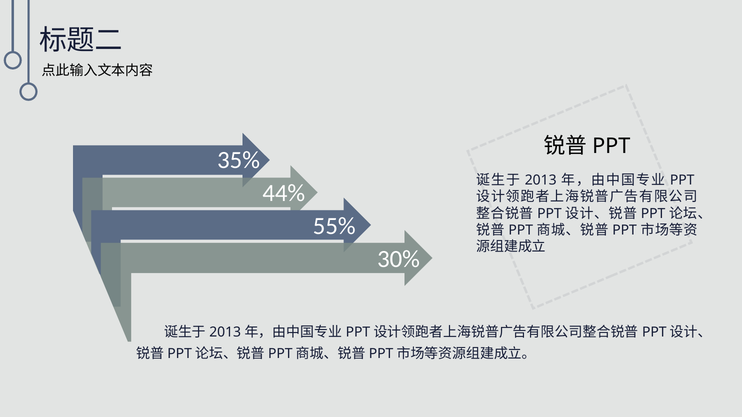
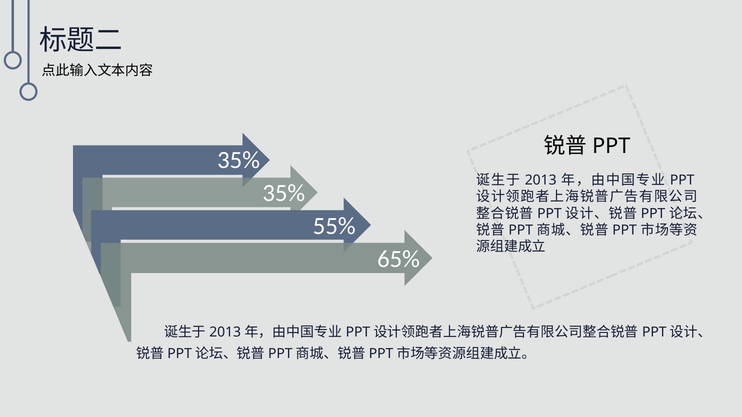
44% at (284, 193): 44% -> 35%
30%: 30% -> 65%
